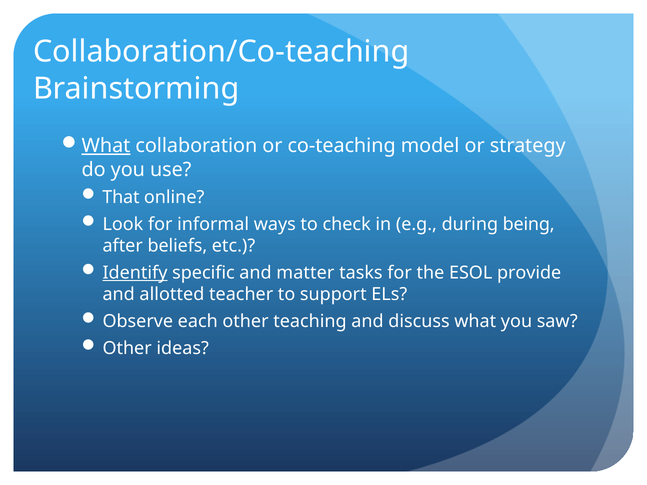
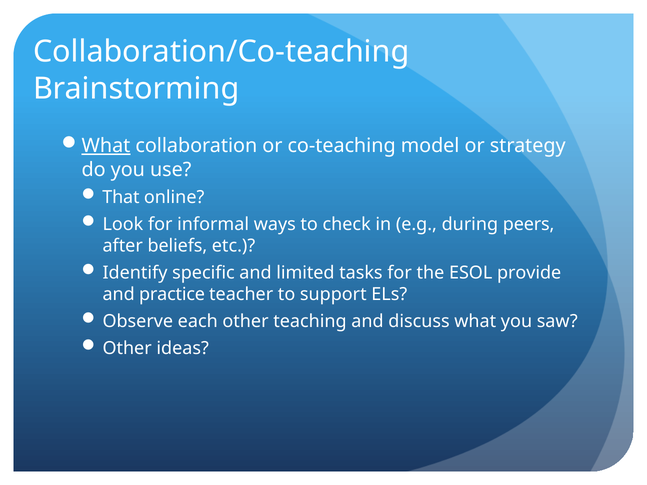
being: being -> peers
Identify underline: present -> none
matter: matter -> limited
allotted: allotted -> practice
